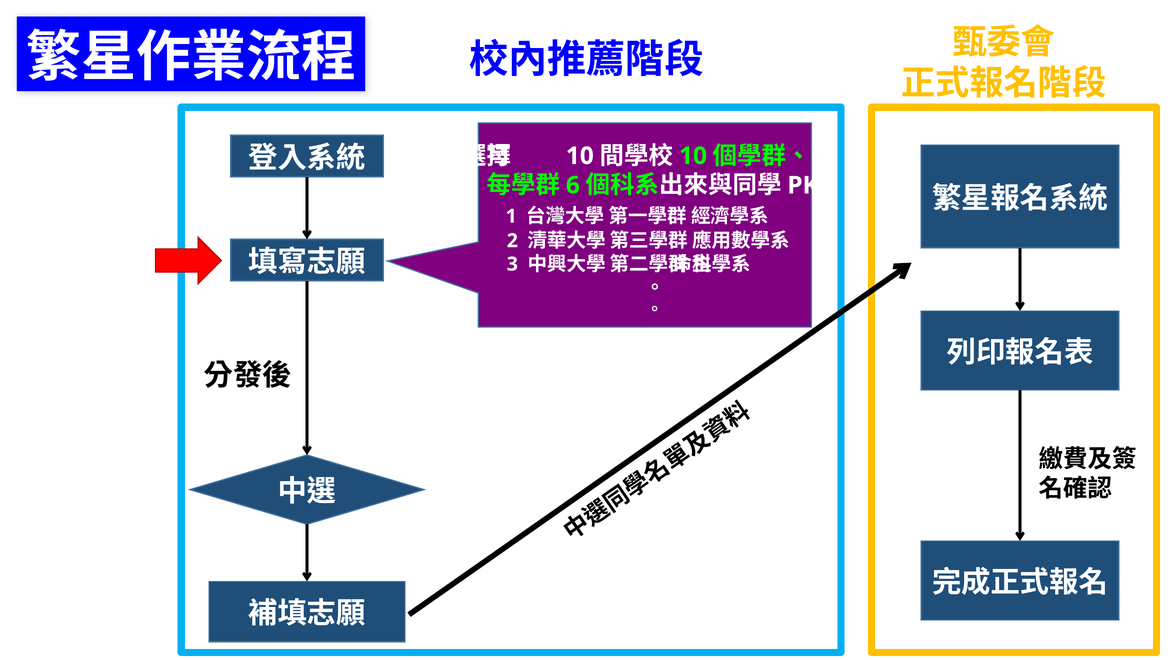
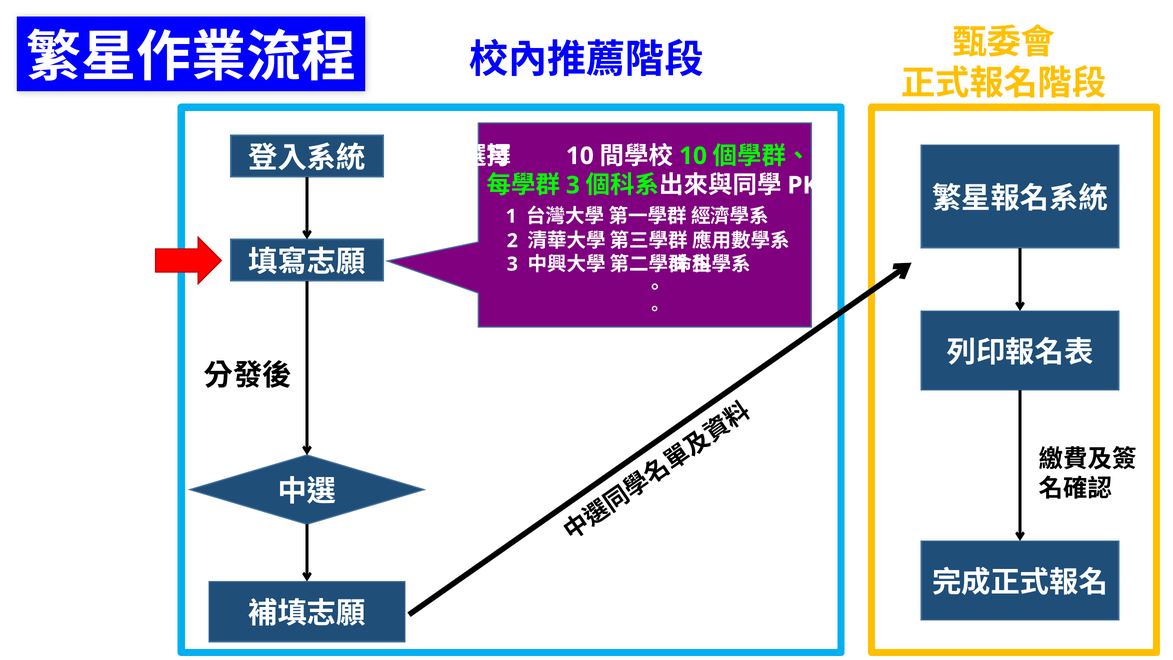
6 at (573, 185): 6 -> 3
